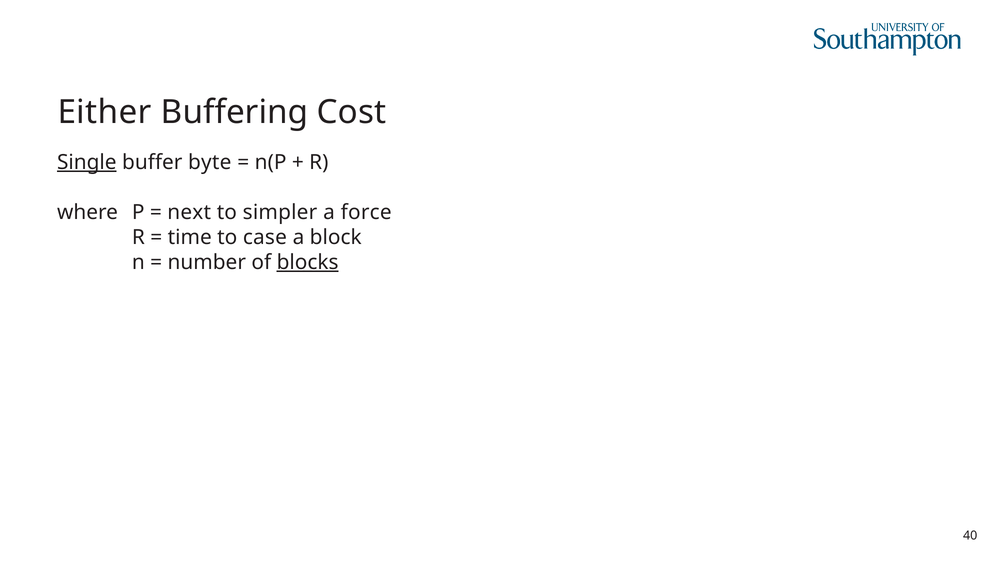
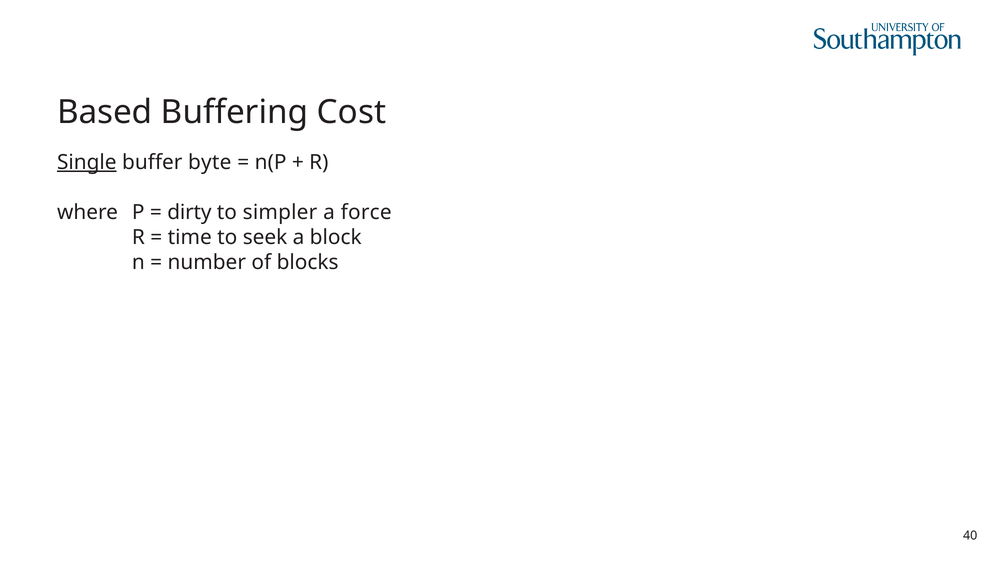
Either: Either -> Based
next: next -> dirty
case: case -> seek
blocks underline: present -> none
